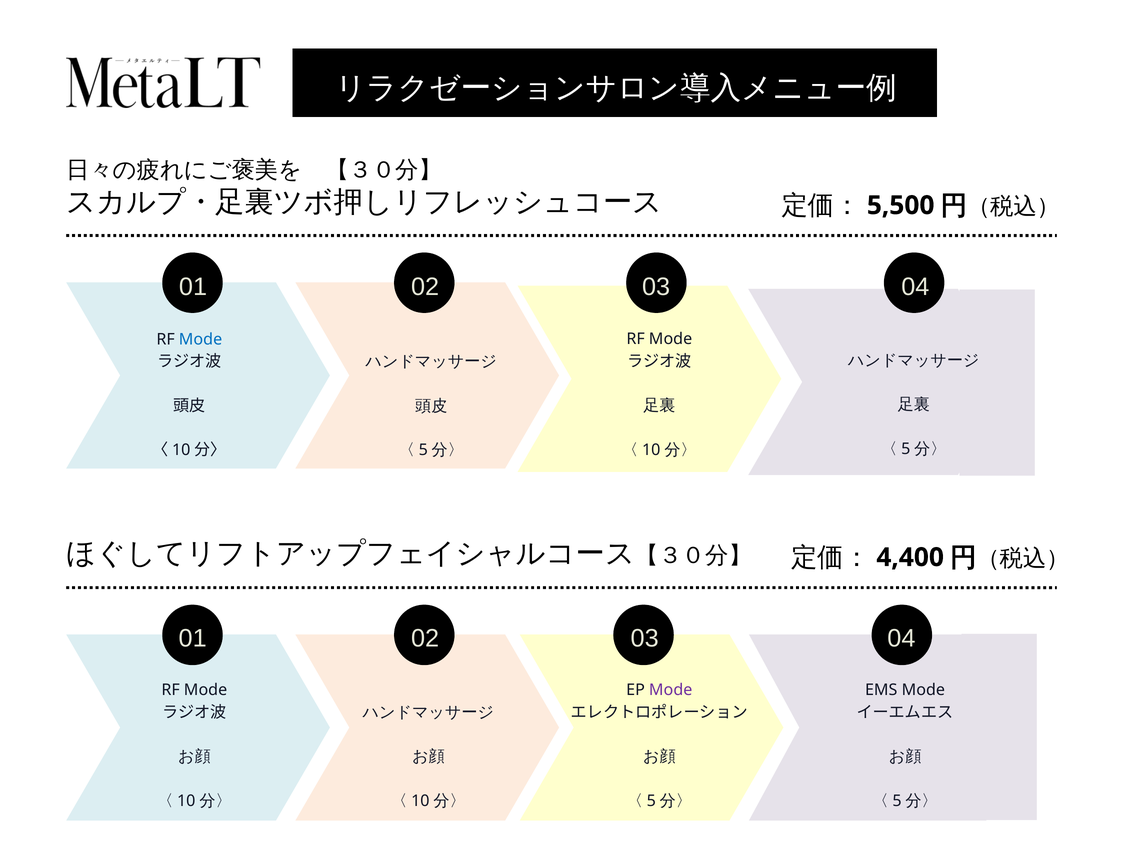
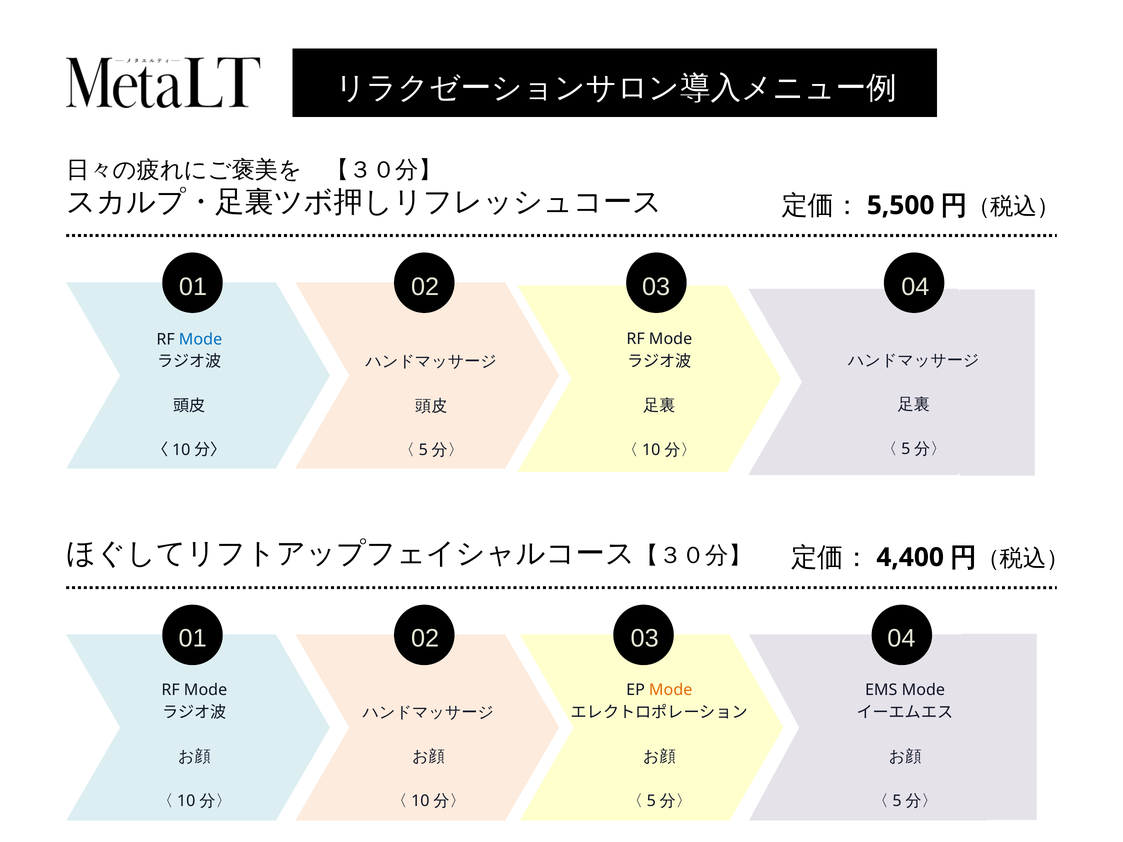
Mode at (671, 690) colour: purple -> orange
